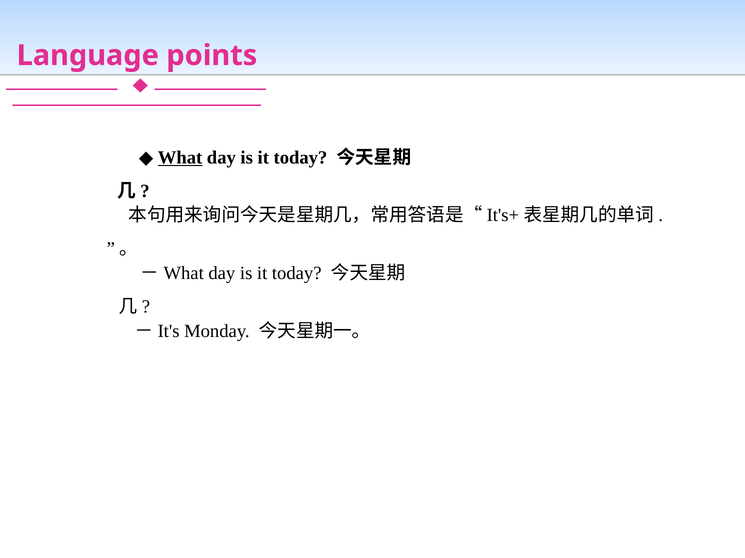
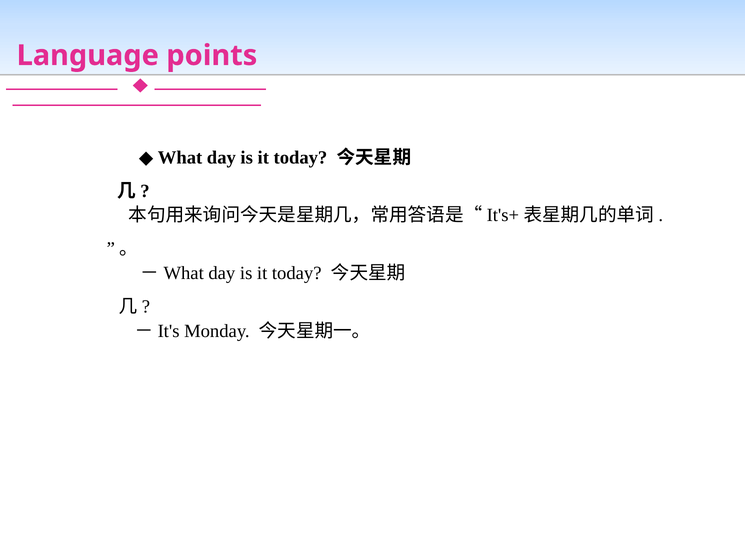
What underline: present -> none
